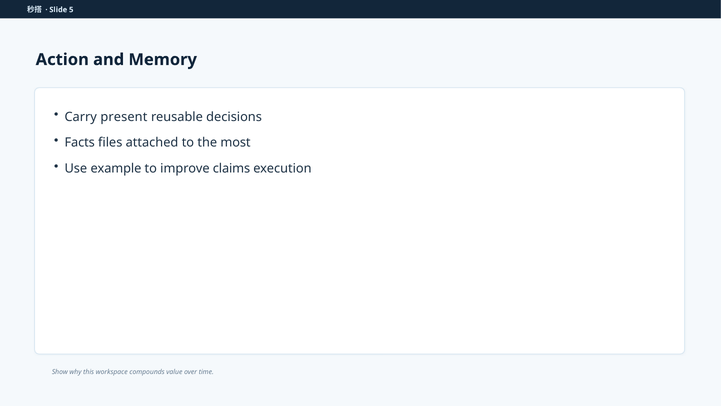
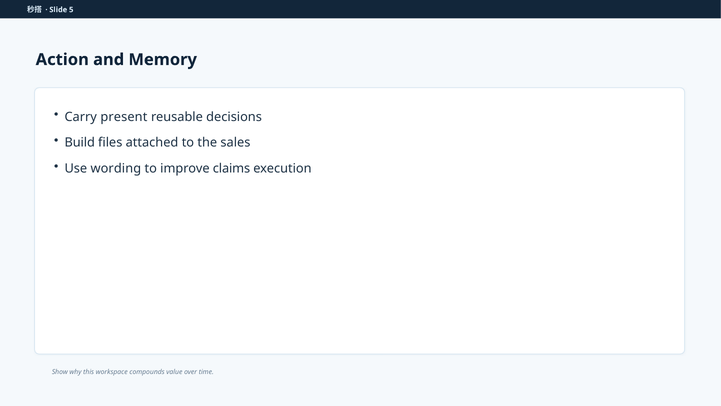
Facts: Facts -> Build
most: most -> sales
example: example -> wording
